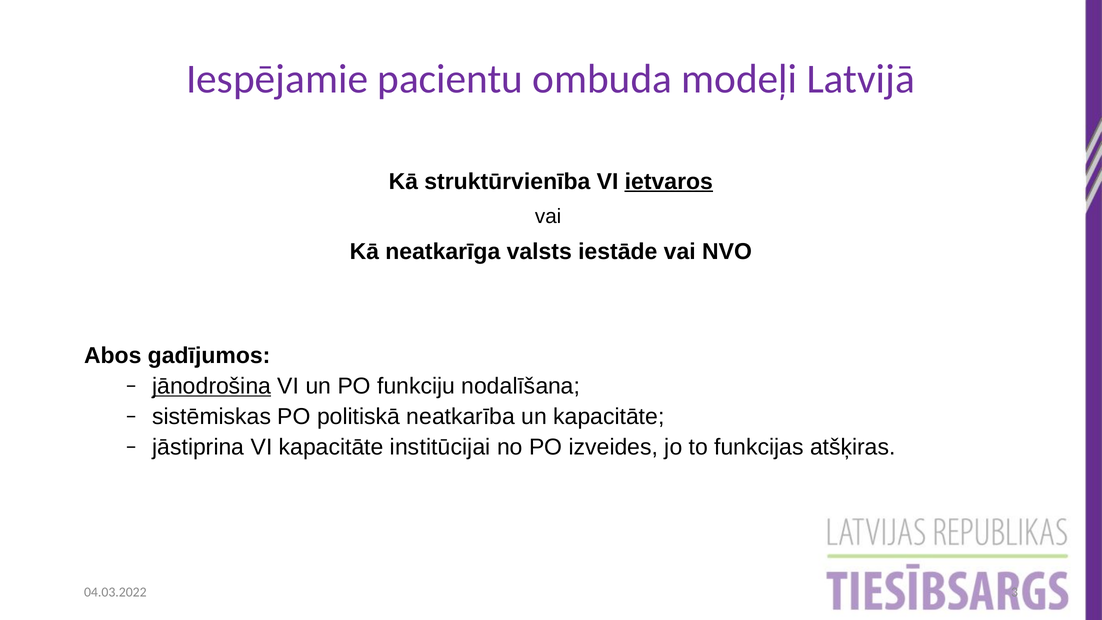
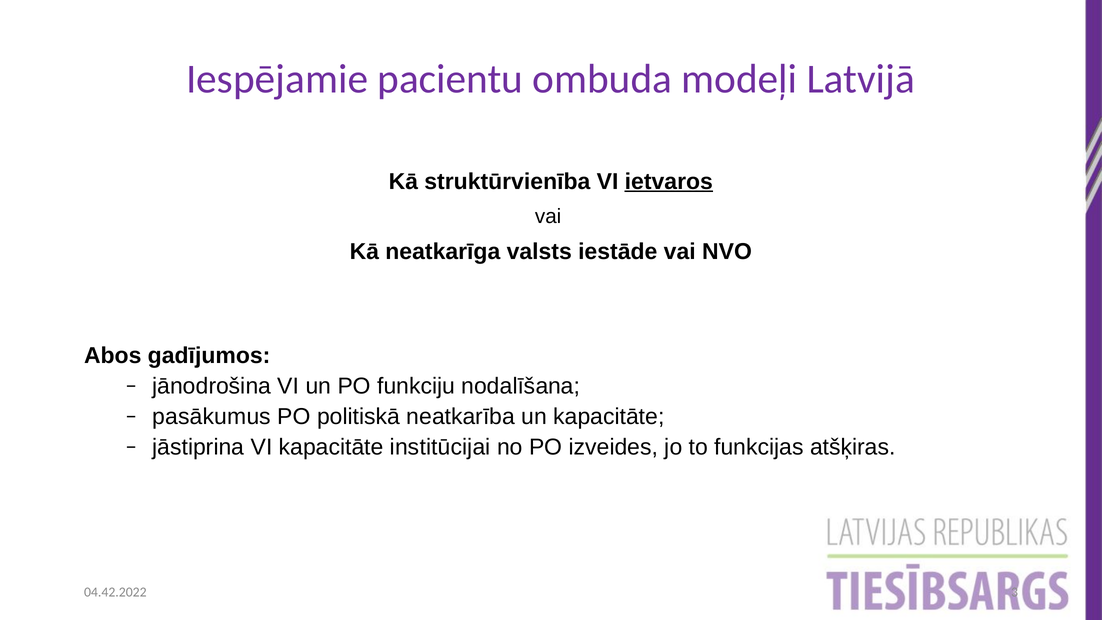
jānodrošina underline: present -> none
sistēmiskas: sistēmiskas -> pasākumus
04.03.2022: 04.03.2022 -> 04.42.2022
